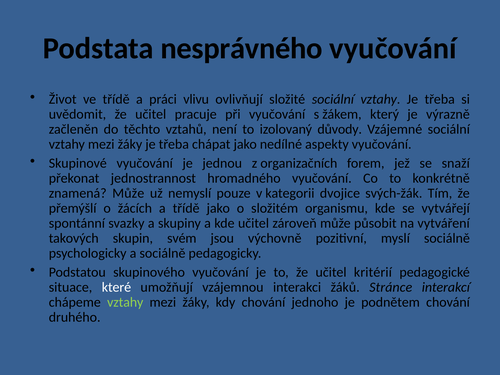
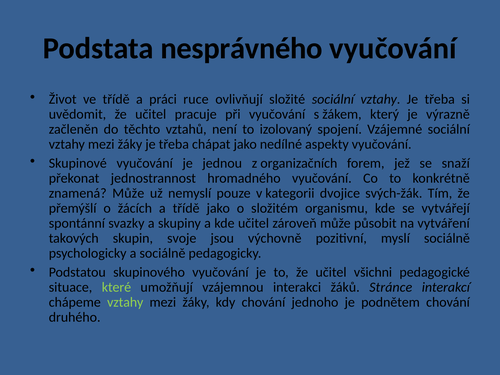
vlivu: vlivu -> ruce
důvody: důvody -> spojení
svém: svém -> svoje
kritérií: kritérií -> všichni
které colour: white -> light green
